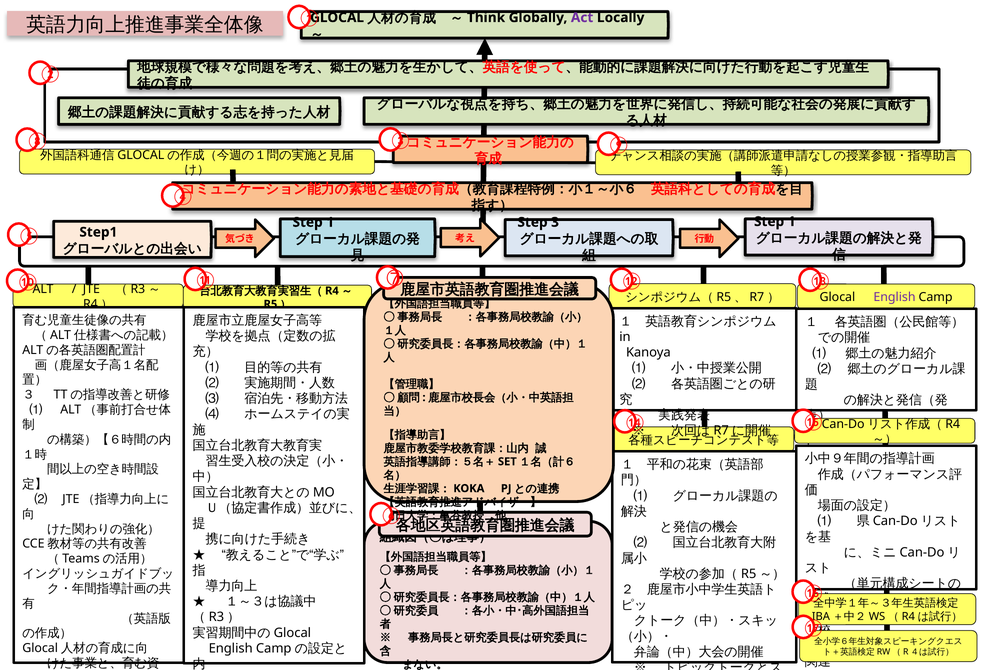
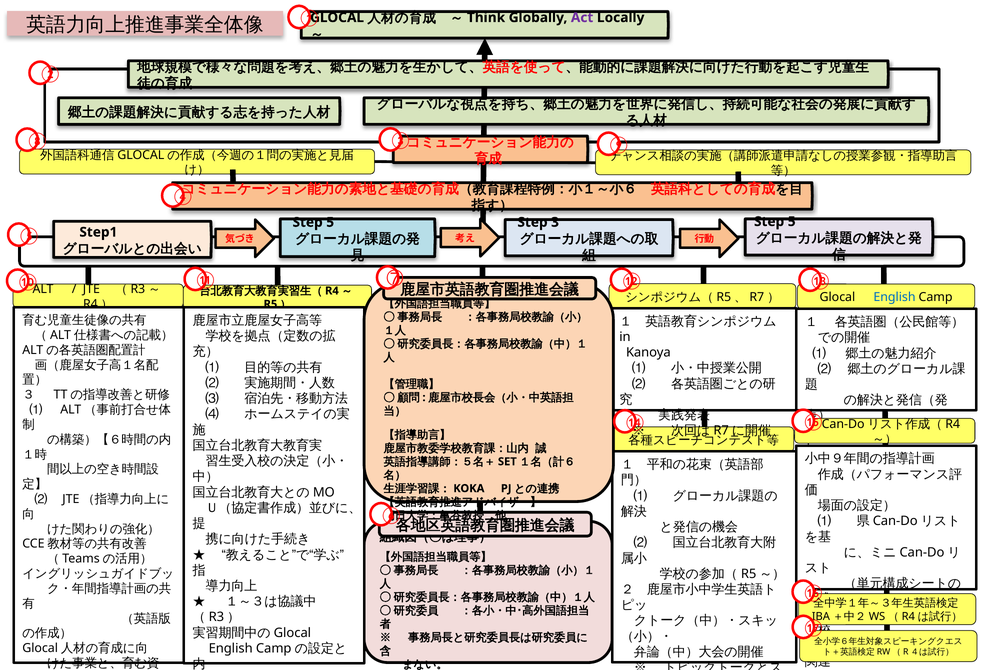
1 at (792, 222): 1 -> 5
1 at (330, 222): 1 -> 5
English at (895, 297) colour: purple -> blue
